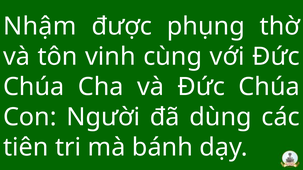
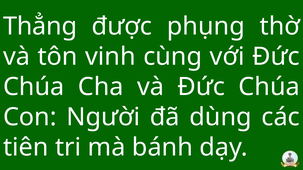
Nhậm: Nhậm -> Thẳng
